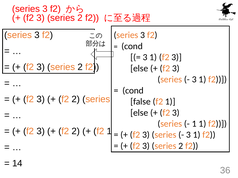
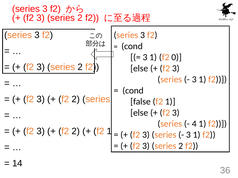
1 f2 3: 3 -> 0
1 at (194, 124): 1 -> 4
